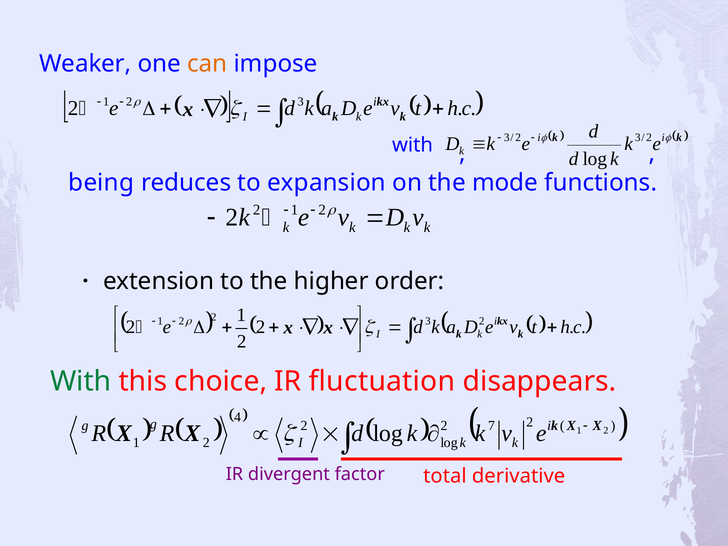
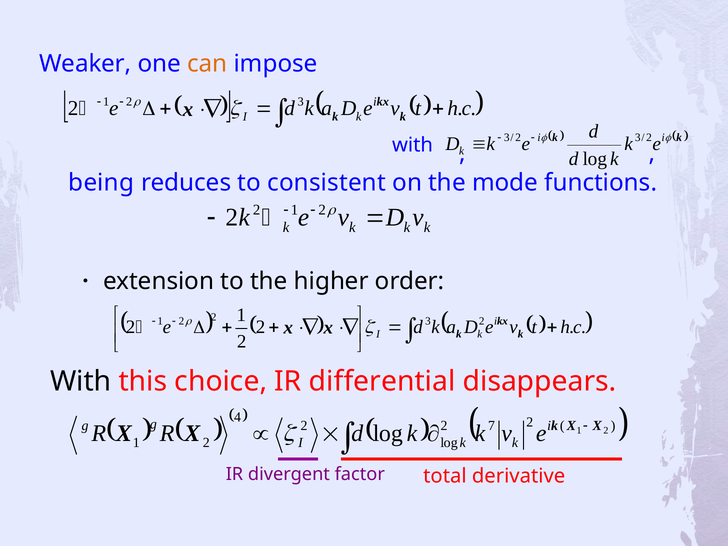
expansion: expansion -> consistent
With at (81, 382) colour: green -> black
fluctuation: fluctuation -> differential
